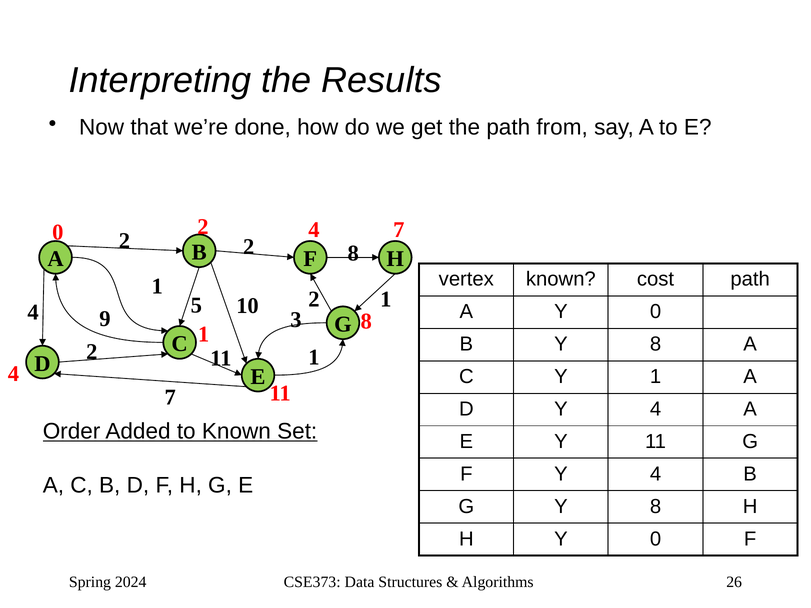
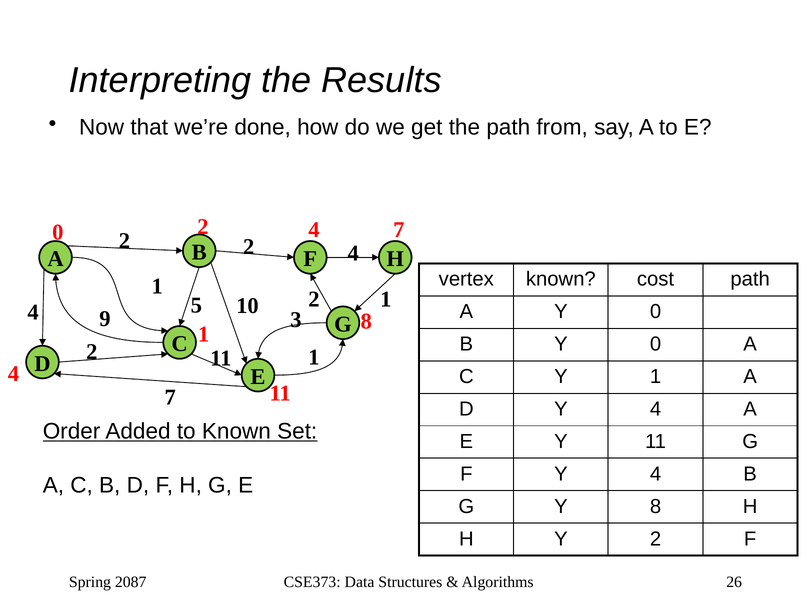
2 2 8: 8 -> 4
B Y 8: 8 -> 0
H Y 0: 0 -> 2
2024: 2024 -> 2087
